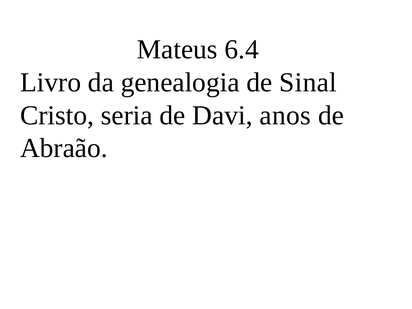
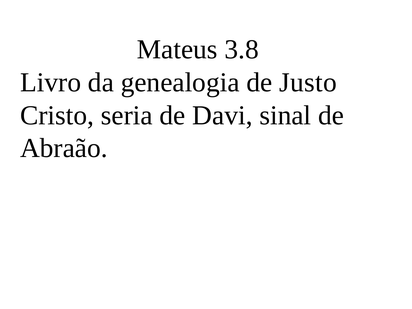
6.4: 6.4 -> 3.8
Sinal: Sinal -> Justo
anos: anos -> sinal
